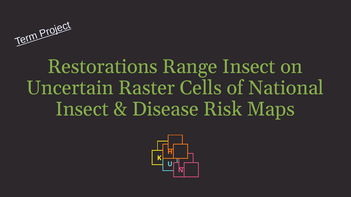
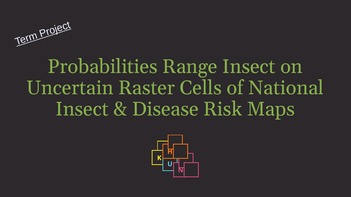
Restorations: Restorations -> Probabilities
